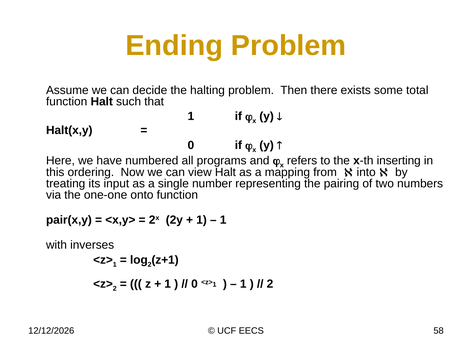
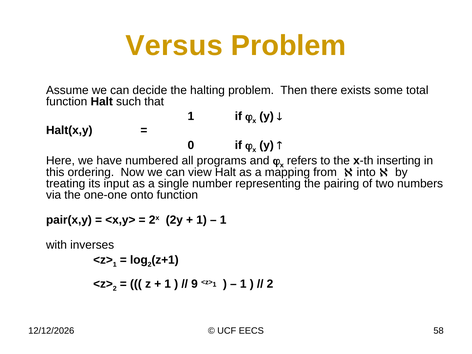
Ending: Ending -> Versus
0 at (195, 284): 0 -> 9
